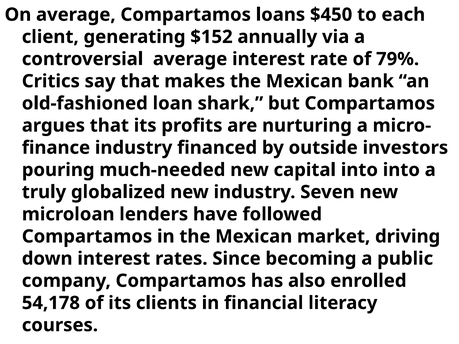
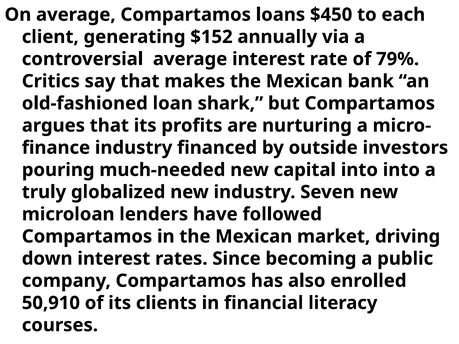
54,178: 54,178 -> 50,910
